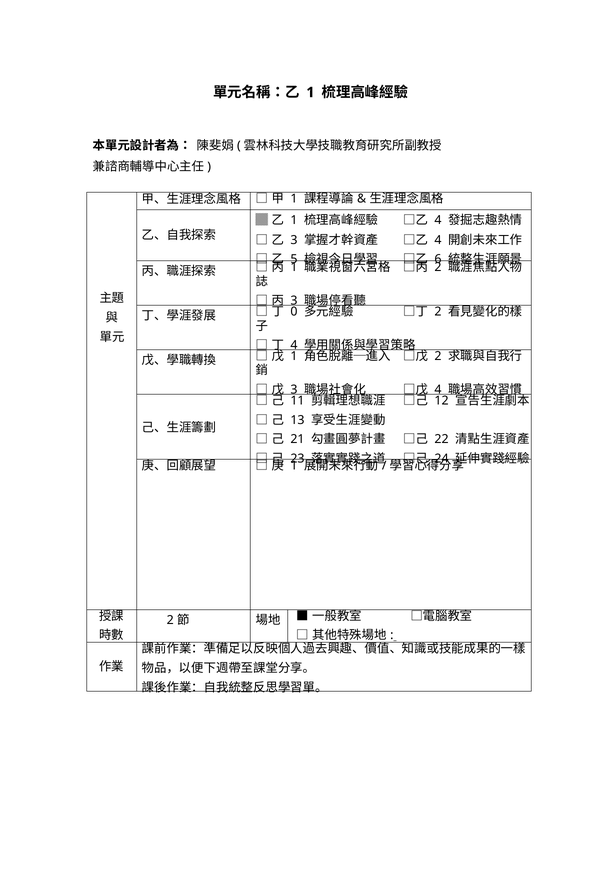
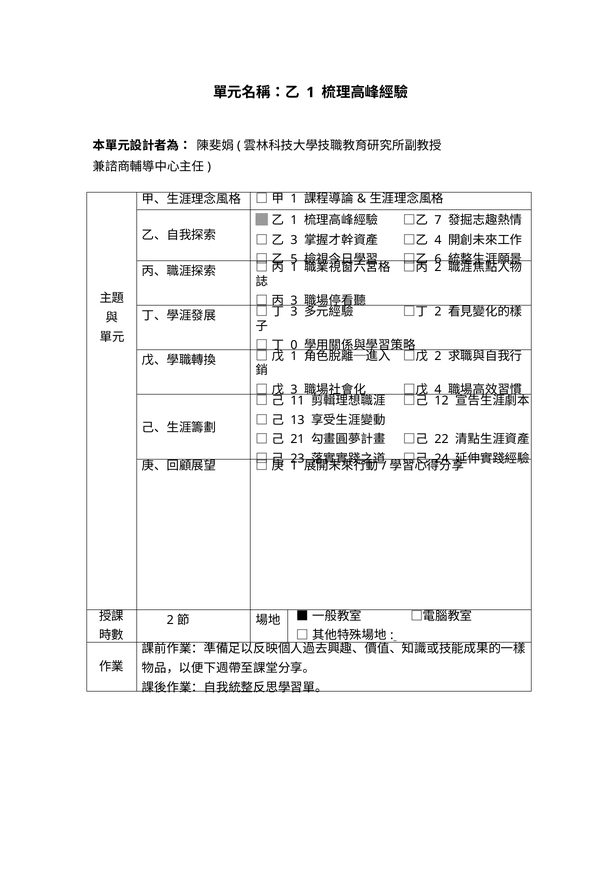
4 at (438, 220): 4 -> 7
0 at (294, 312): 0 -> 3
4 at (294, 345): 4 -> 0
